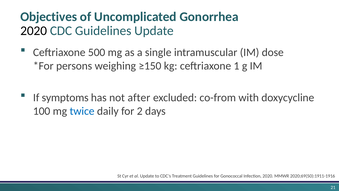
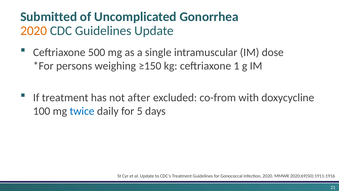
Objectives: Objectives -> Submitted
2020 at (34, 31) colour: black -> orange
If symptoms: symptoms -> treatment
2: 2 -> 5
